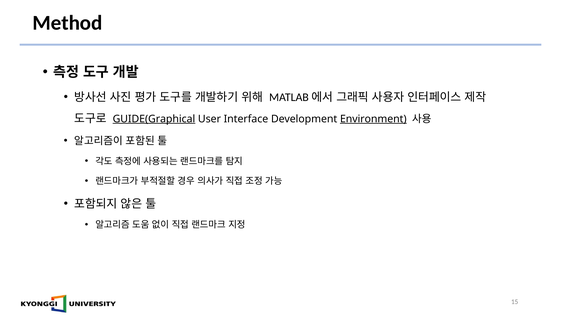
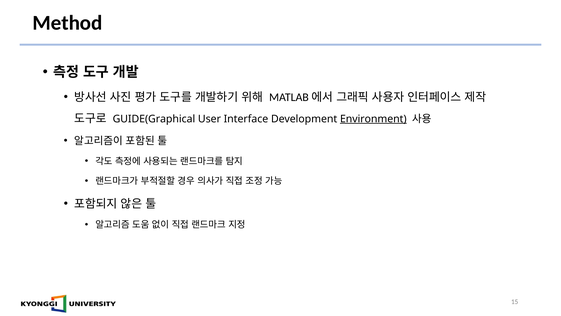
GUIDE(Graphical underline: present -> none
